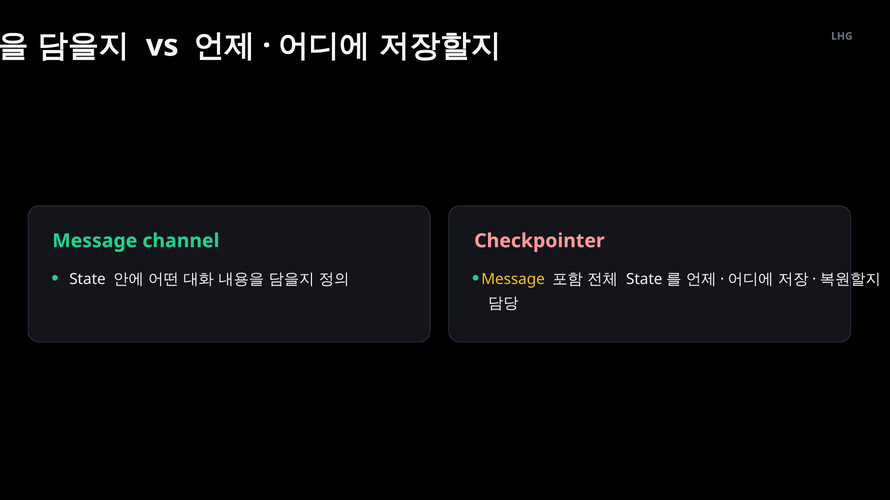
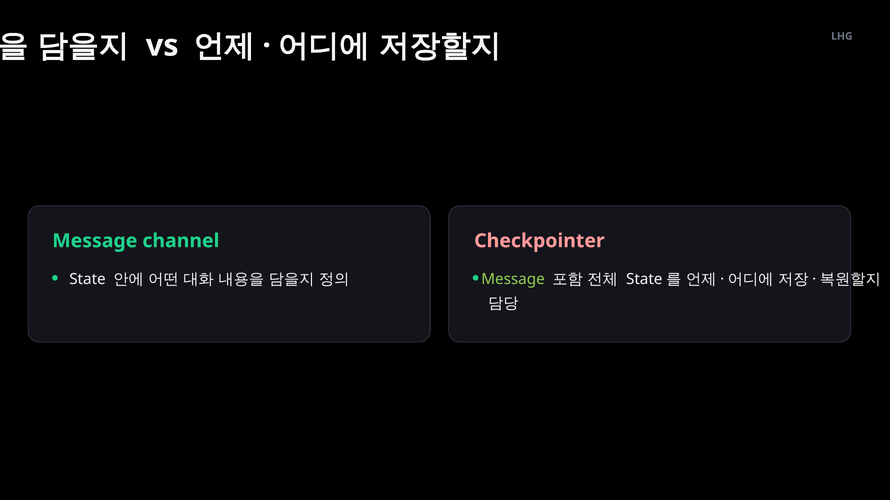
Message at (513, 280) colour: yellow -> light green
